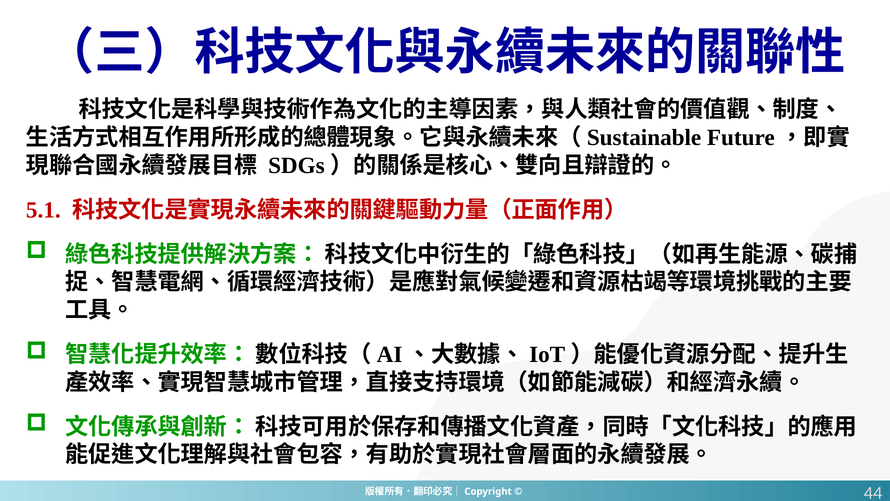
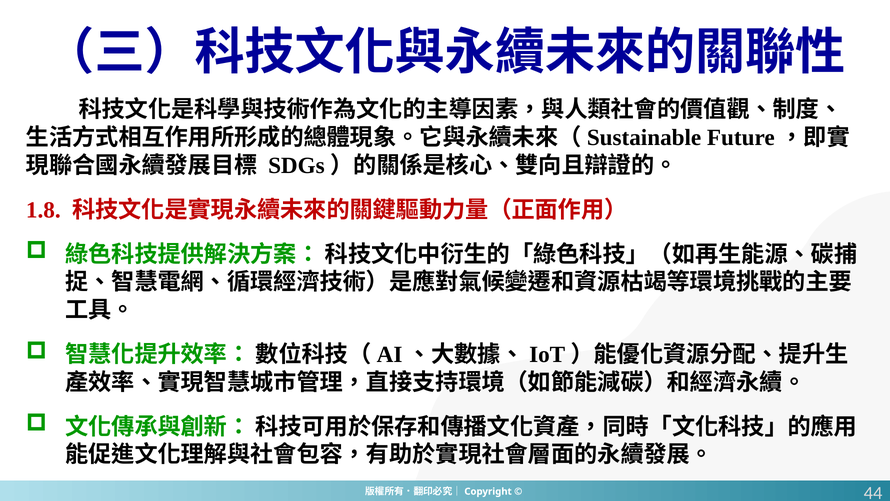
5.1: 5.1 -> 1.8
